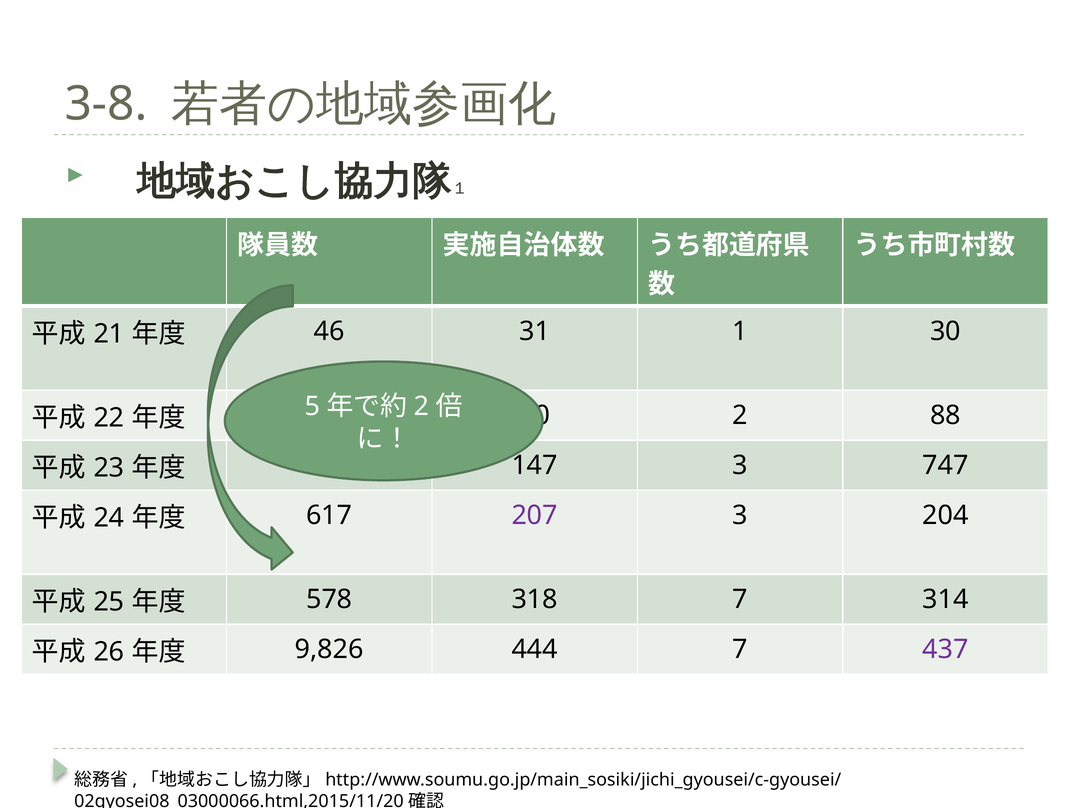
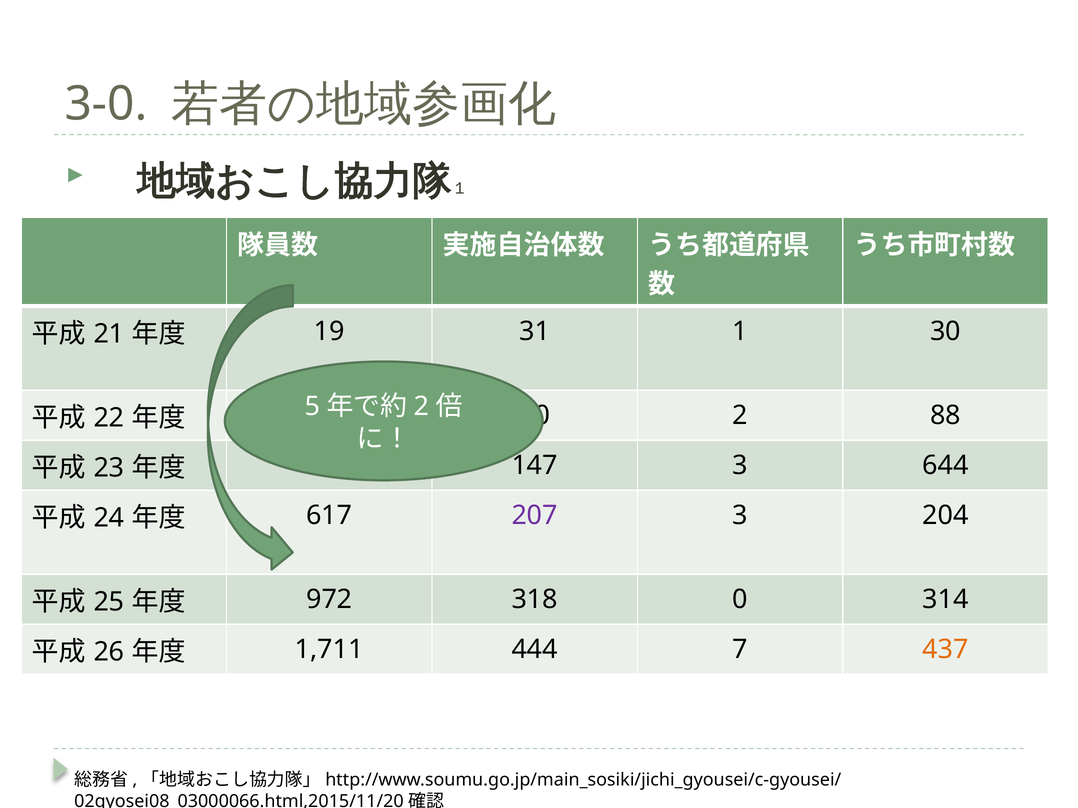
3-8: 3-8 -> 3-0
46: 46 -> 19
747: 747 -> 644
578: 578 -> 972
318 7: 7 -> 0
9,826: 9,826 -> 1,711
437 colour: purple -> orange
